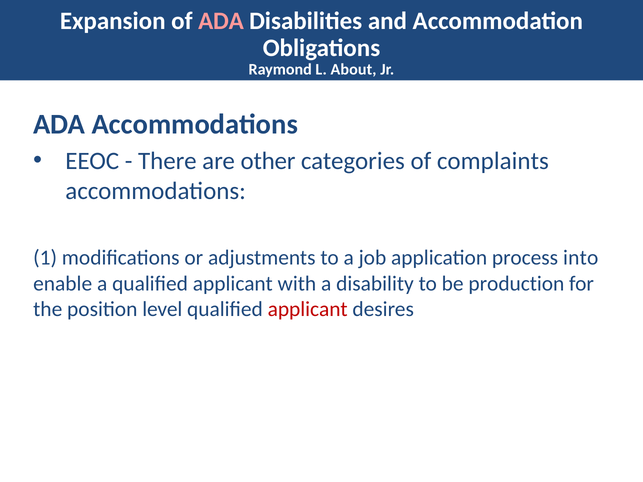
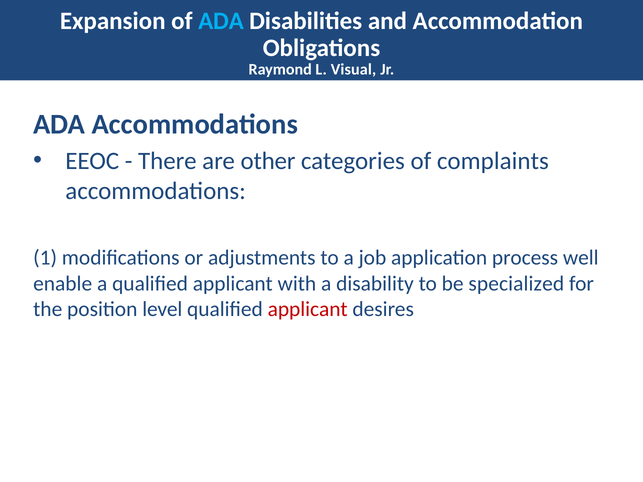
ADA at (221, 21) colour: pink -> light blue
About: About -> Visual
into: into -> well
production: production -> specialized
